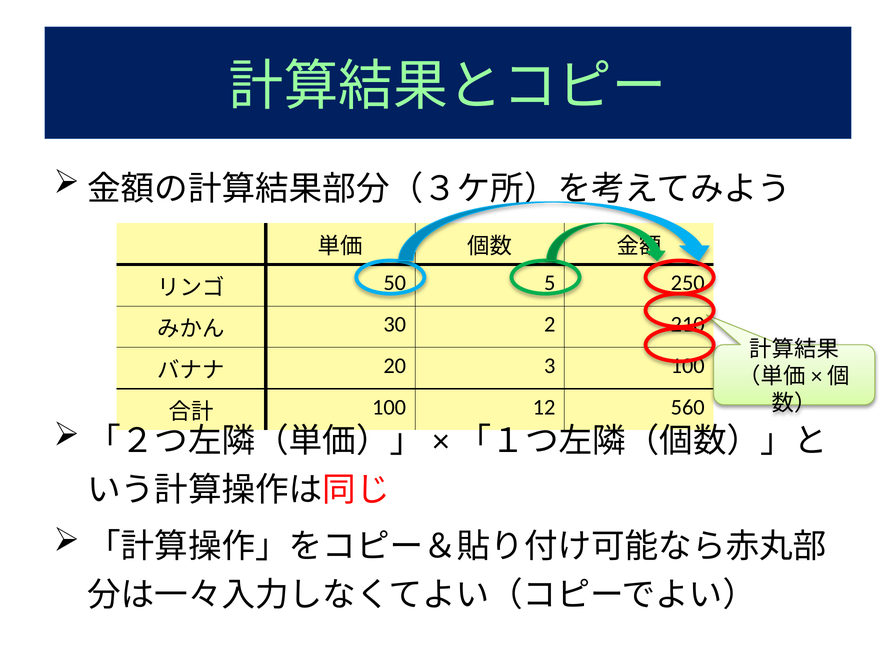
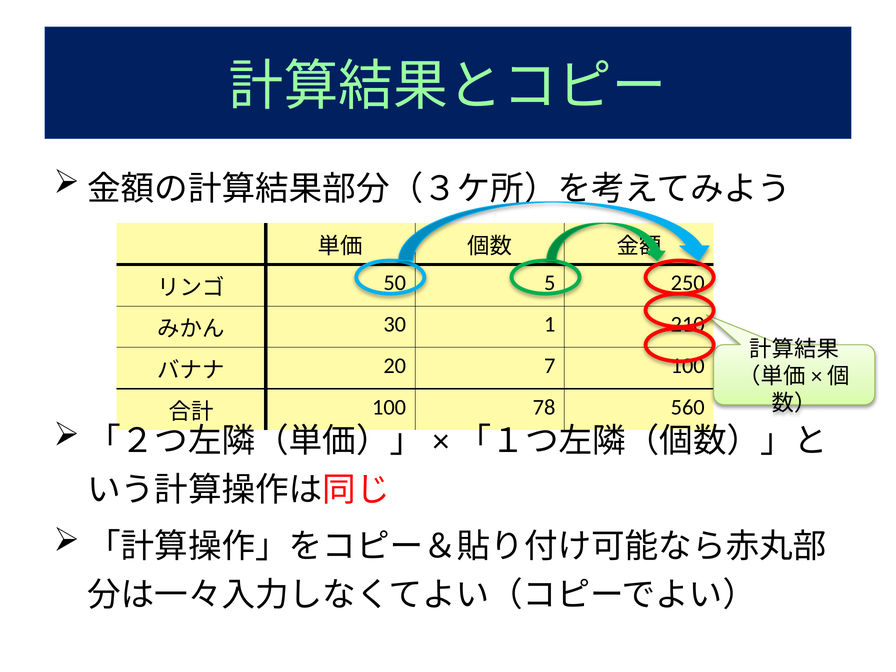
2: 2 -> 1
3: 3 -> 7
12: 12 -> 78
